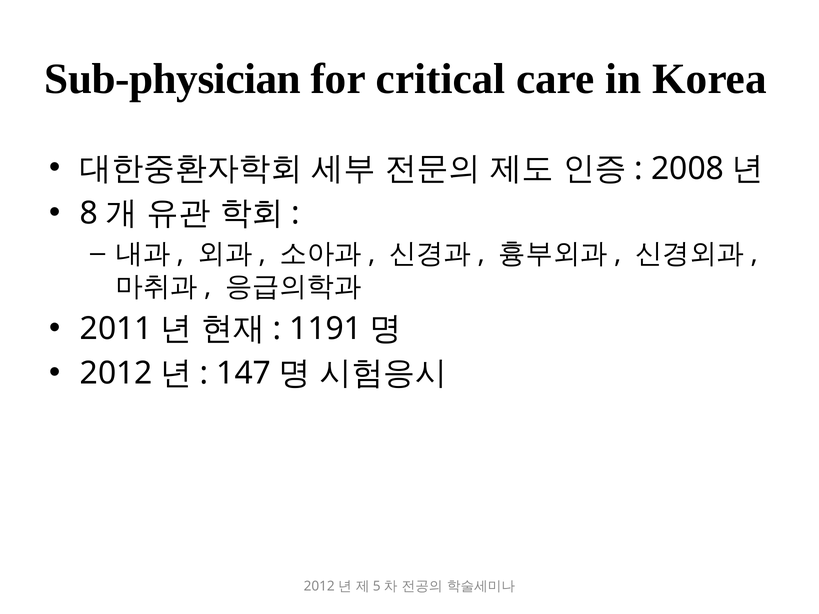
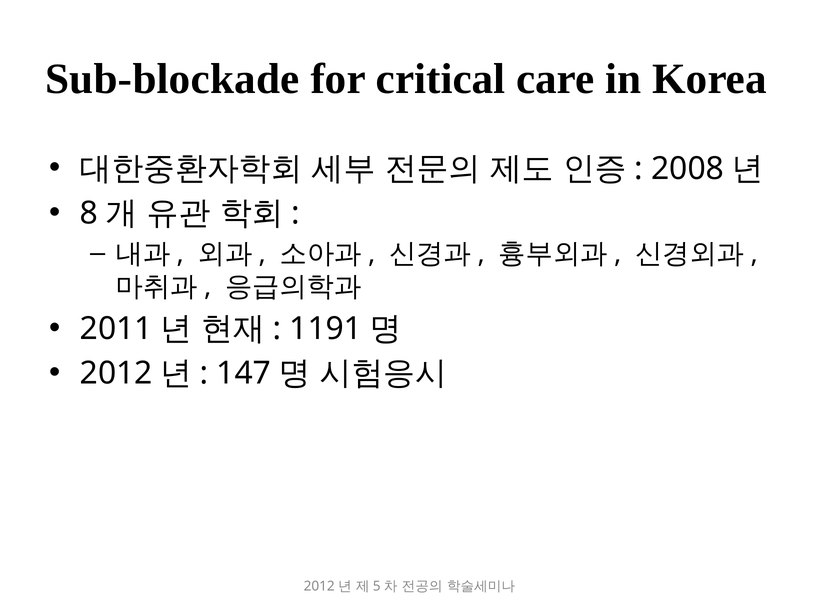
Sub-physician: Sub-physician -> Sub-blockade
